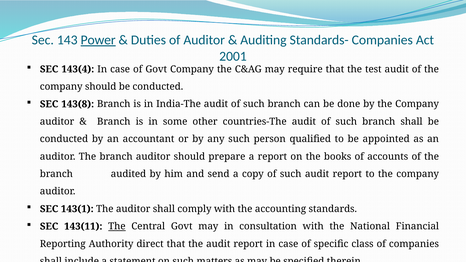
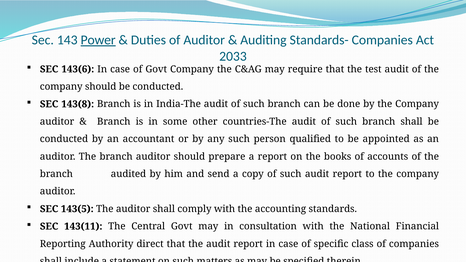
2001: 2001 -> 2033
143(4: 143(4 -> 143(6
143(1: 143(1 -> 143(5
The at (117, 226) underline: present -> none
